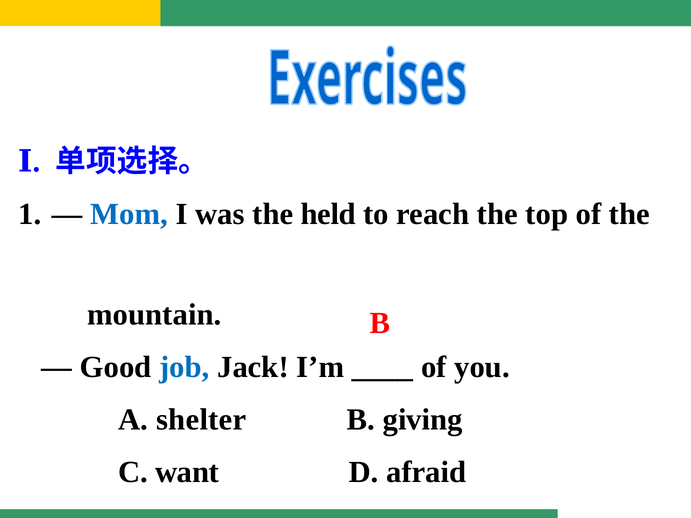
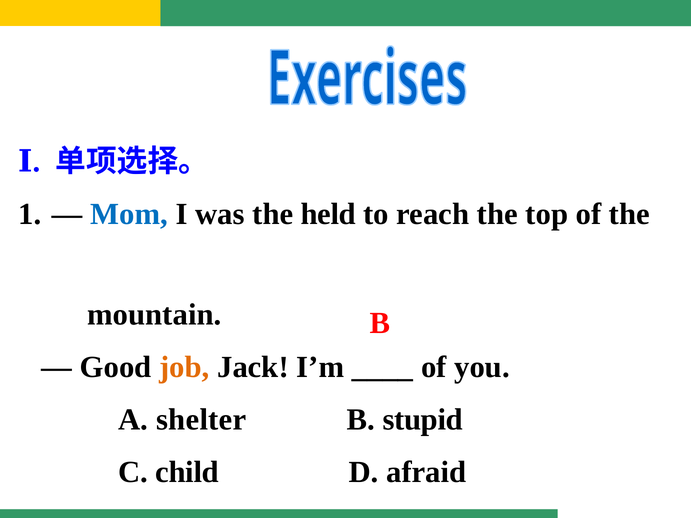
job colour: blue -> orange
giving: giving -> stupid
want: want -> child
